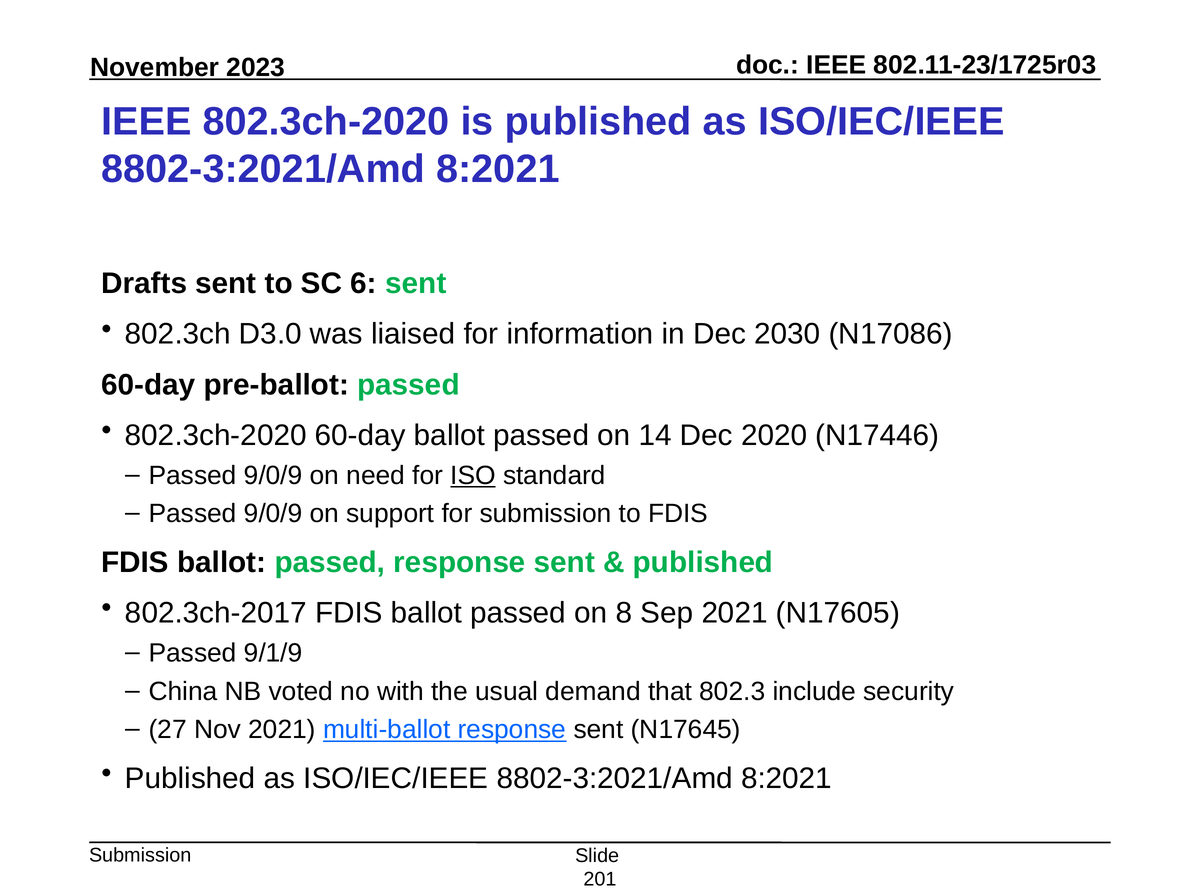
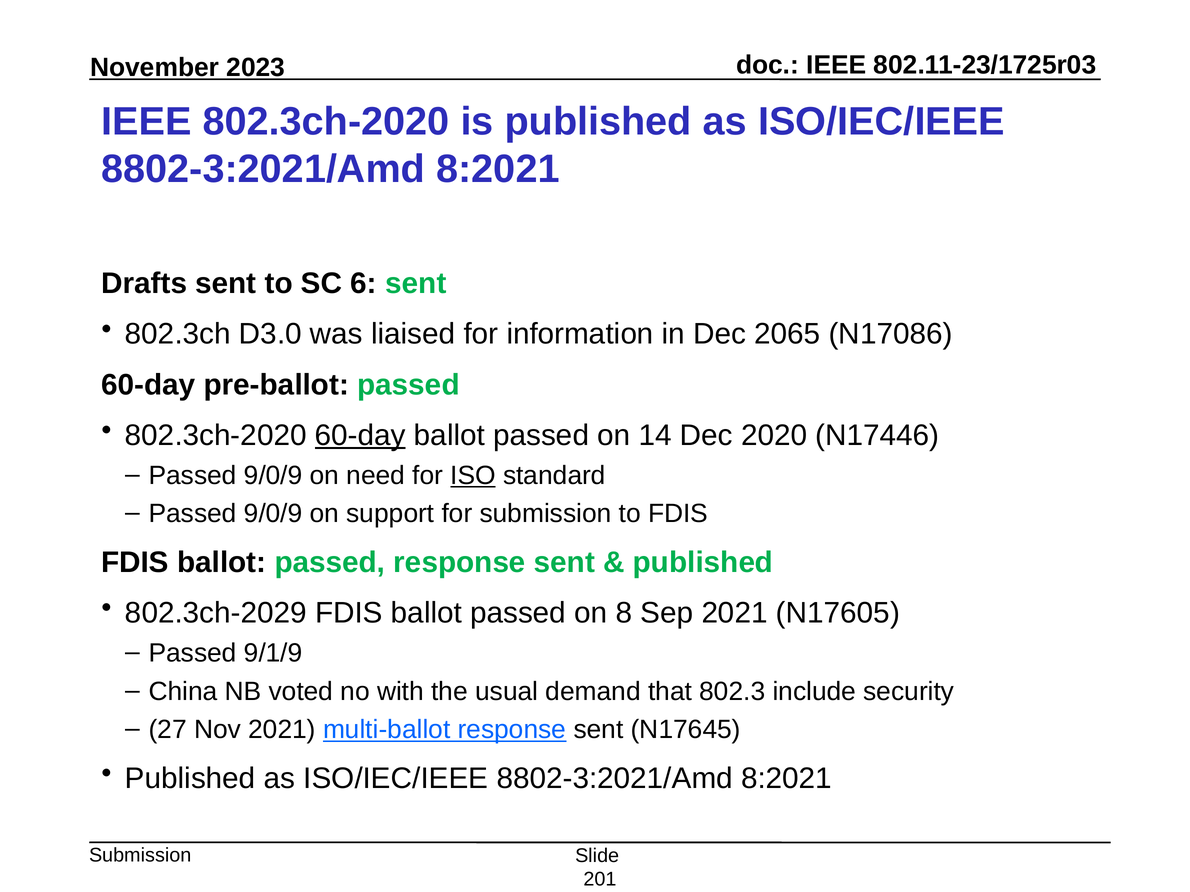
2030: 2030 -> 2065
60-day at (360, 436) underline: none -> present
802.3ch-2017: 802.3ch-2017 -> 802.3ch-2029
